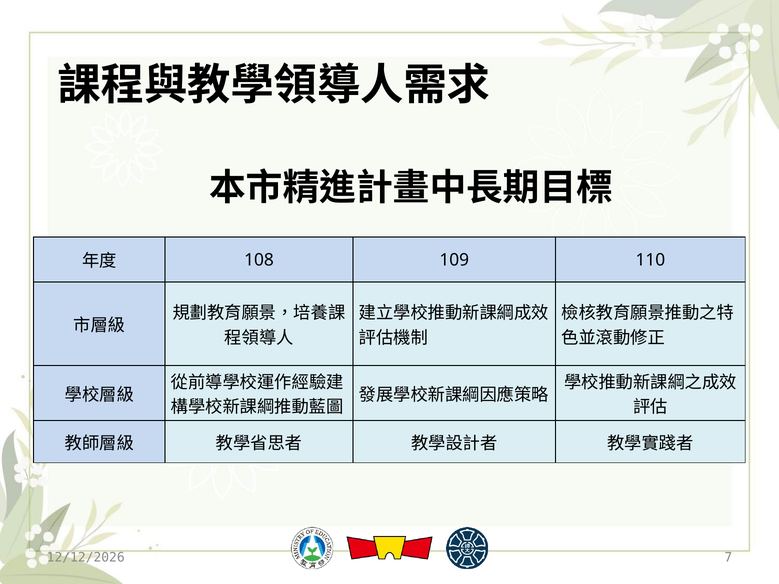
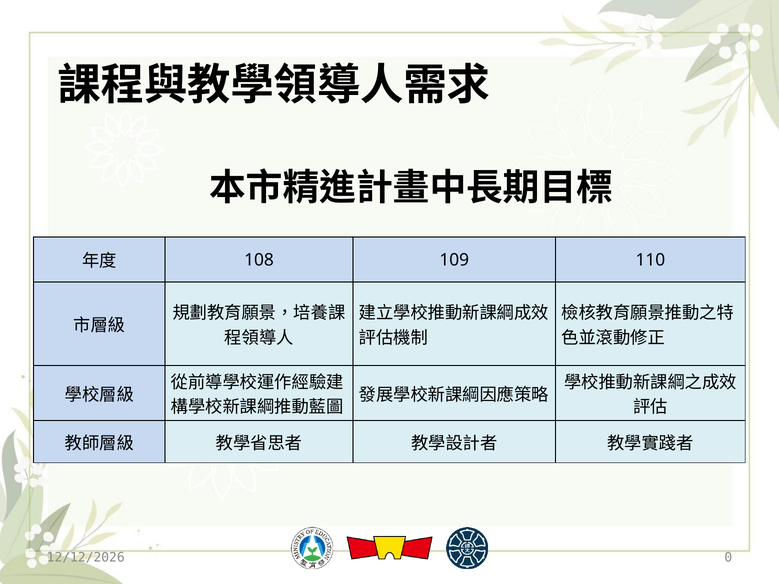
7: 7 -> 0
